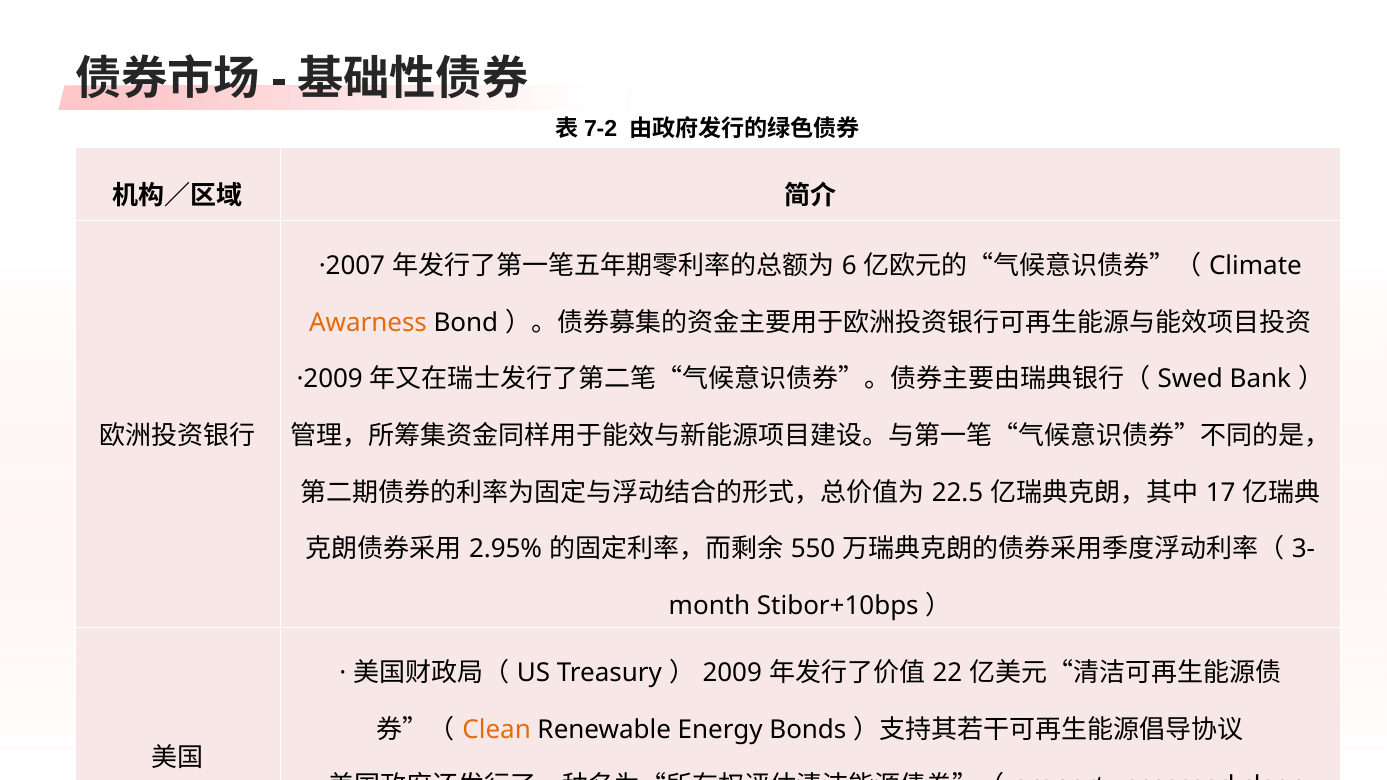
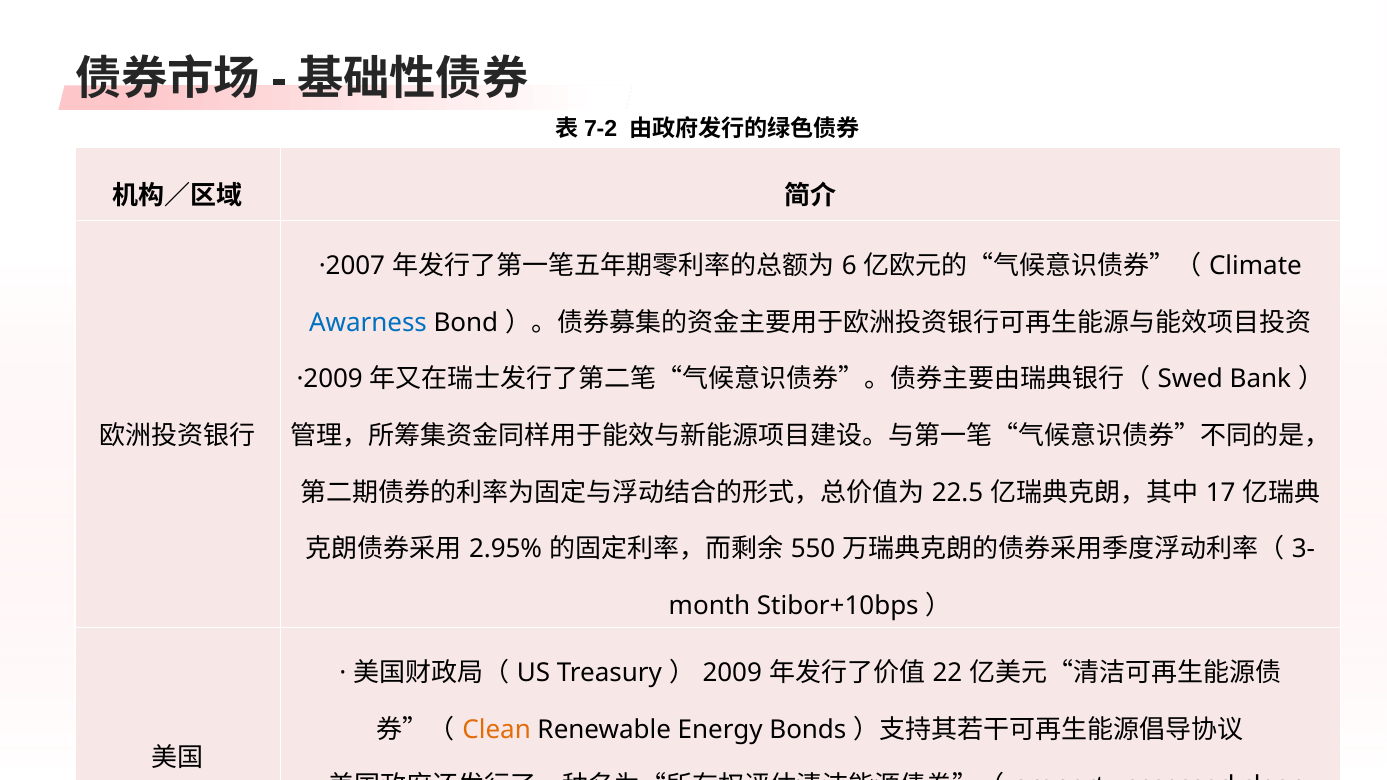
Awarness colour: orange -> blue
